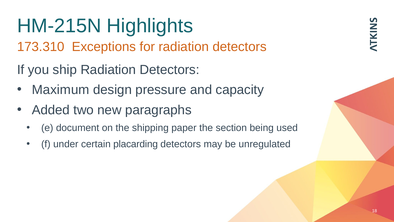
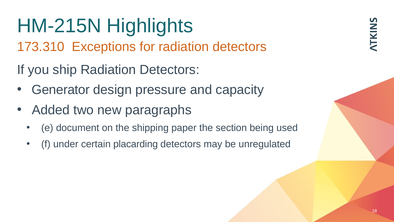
Maximum: Maximum -> Generator
